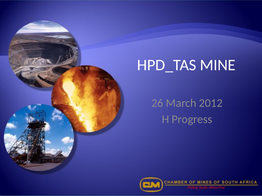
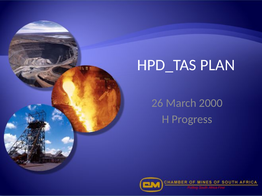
MINE: MINE -> PLAN
2012: 2012 -> 2000
